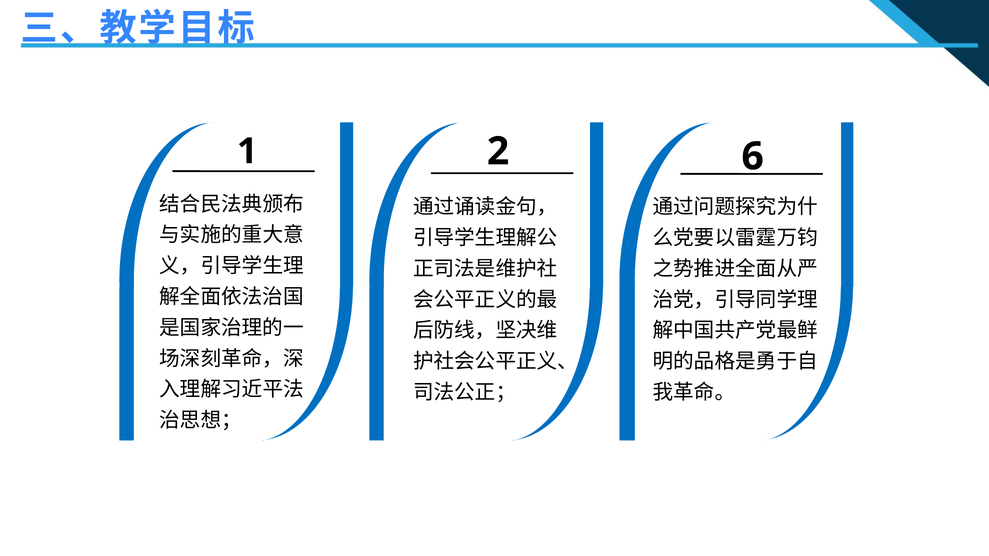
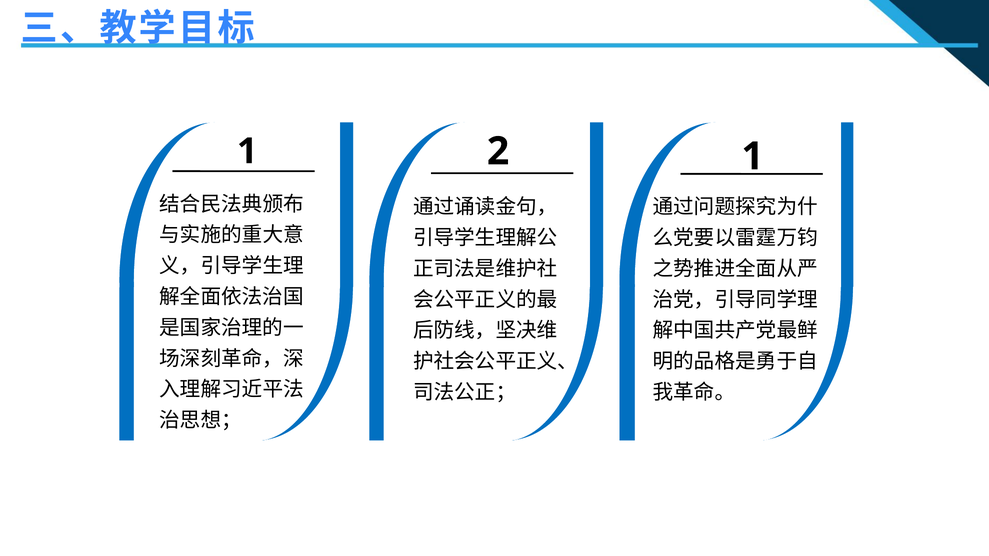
2 6: 6 -> 1
